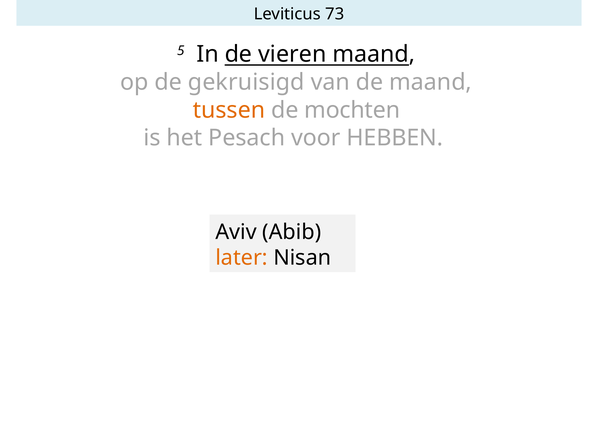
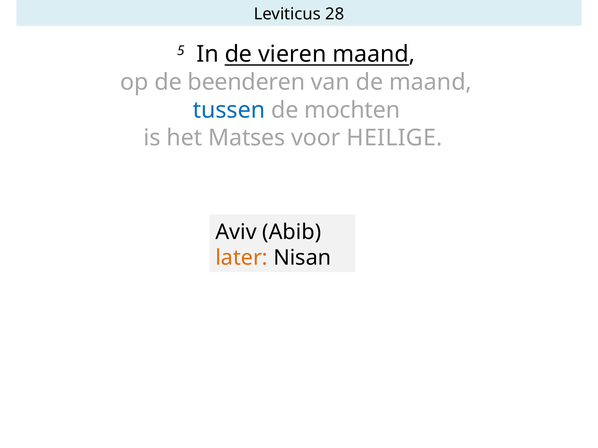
73: 73 -> 28
gekruisigd: gekruisigd -> beenderen
tussen colour: orange -> blue
Pesach: Pesach -> Matses
HEBBEN: HEBBEN -> HEILIGE
